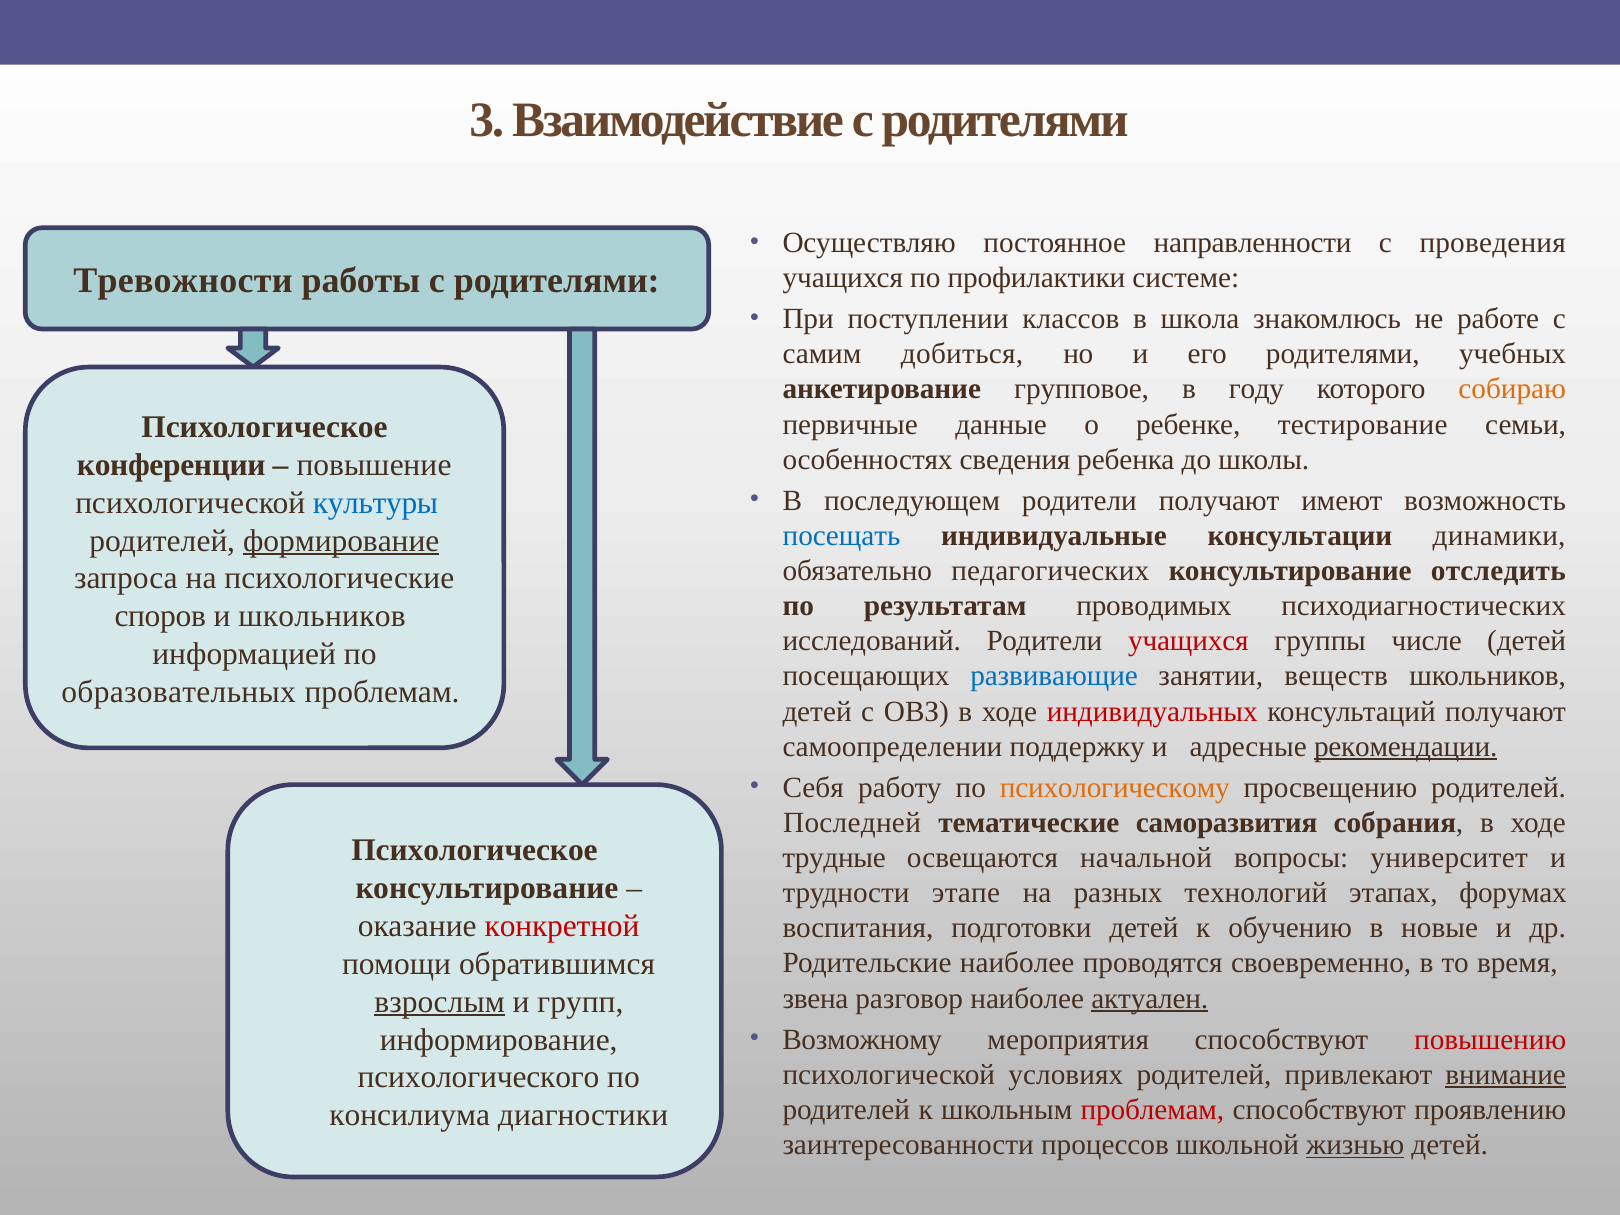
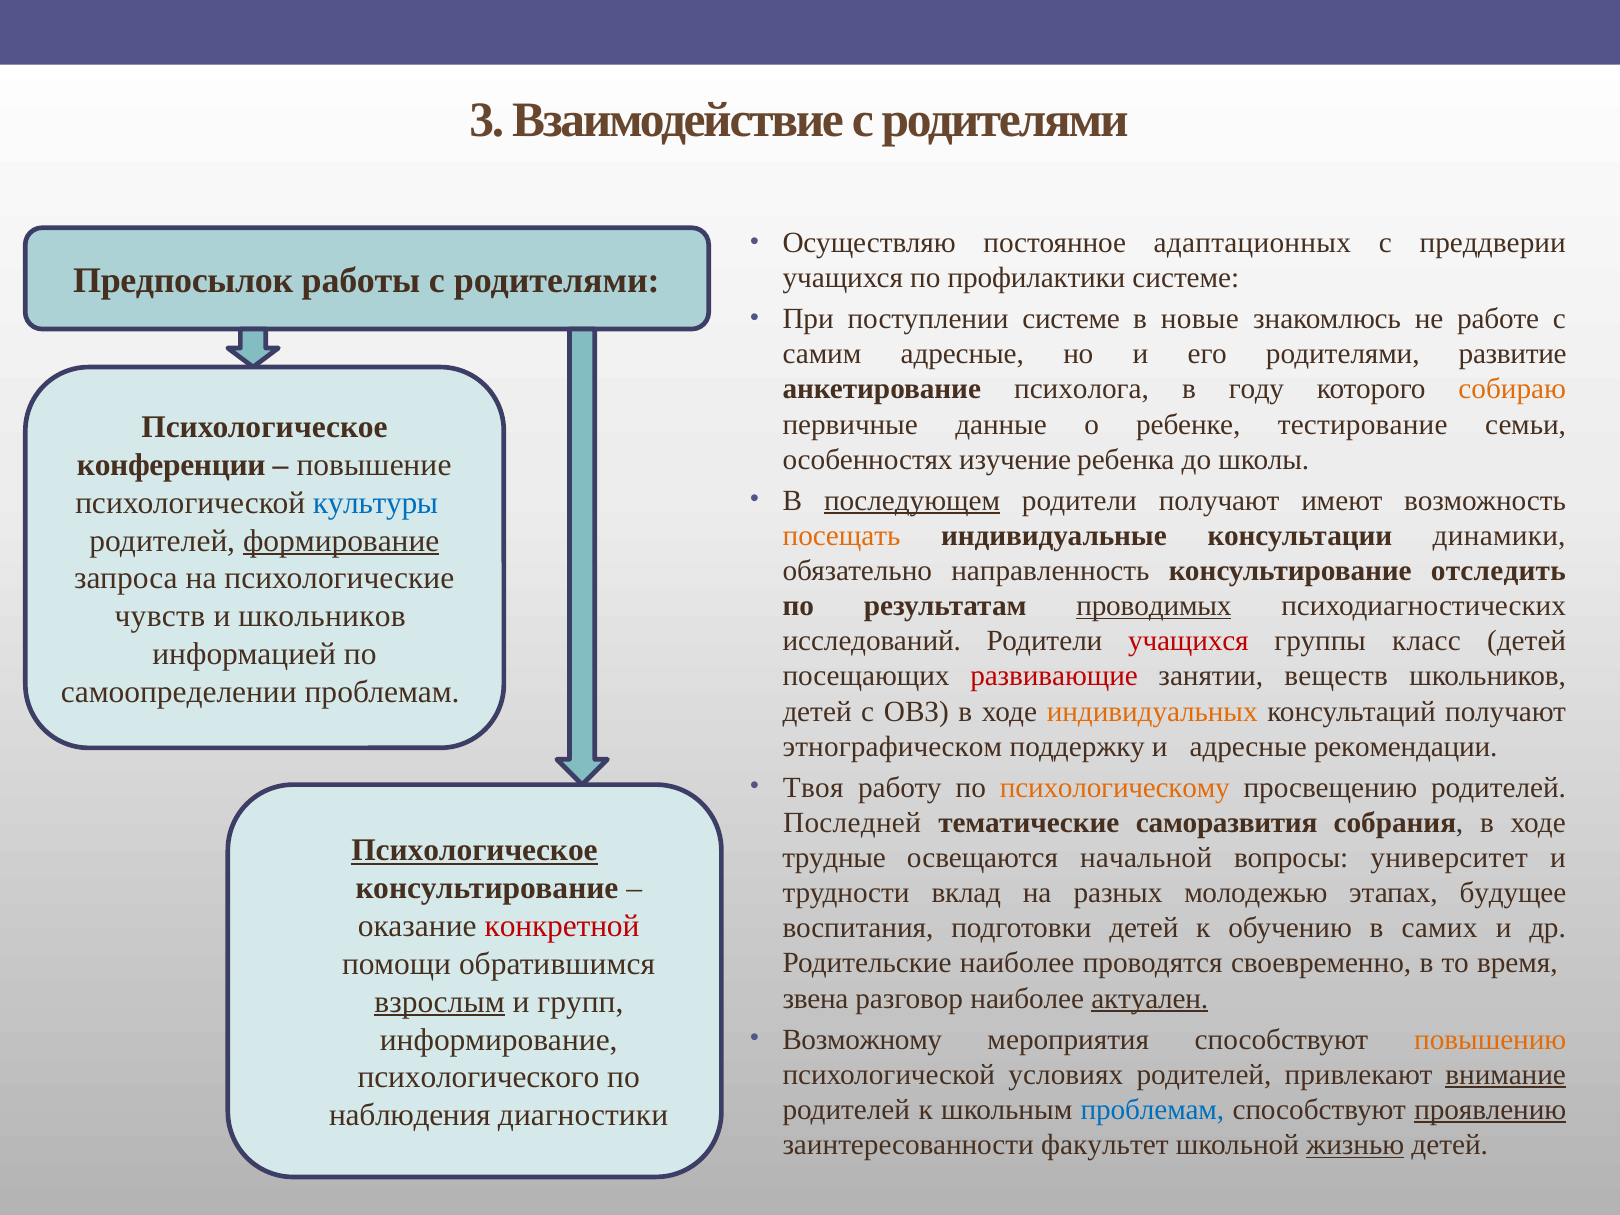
направленности: направленности -> адаптационных
проведения: проведения -> преддверии
Тревожности: Тревожности -> Предпосылок
поступлении классов: классов -> системе
школа: школа -> новые
самим добиться: добиться -> адресные
учебных: учебных -> развитие
групповое: групповое -> психолога
сведения: сведения -> изучение
последующем underline: none -> present
посещать colour: blue -> orange
педагогических: педагогических -> направленность
проводимых underline: none -> present
споров: споров -> чувств
числе: числе -> класс
развивающие colour: blue -> red
образовательных: образовательных -> самоопределении
индивидуальных colour: red -> orange
самоопределении: самоопределении -> этнографическом
рекомендации underline: present -> none
Себя: Себя -> Твоя
Психологическое at (474, 851) underline: none -> present
этапе: этапе -> вклад
технологий: технологий -> молодежью
форумах: форумах -> будущее
новые: новые -> самих
повышению colour: red -> orange
проблемам at (1152, 1110) colour: red -> blue
проявлению underline: none -> present
консилиума: консилиума -> наблюдения
процессов: процессов -> факультет
